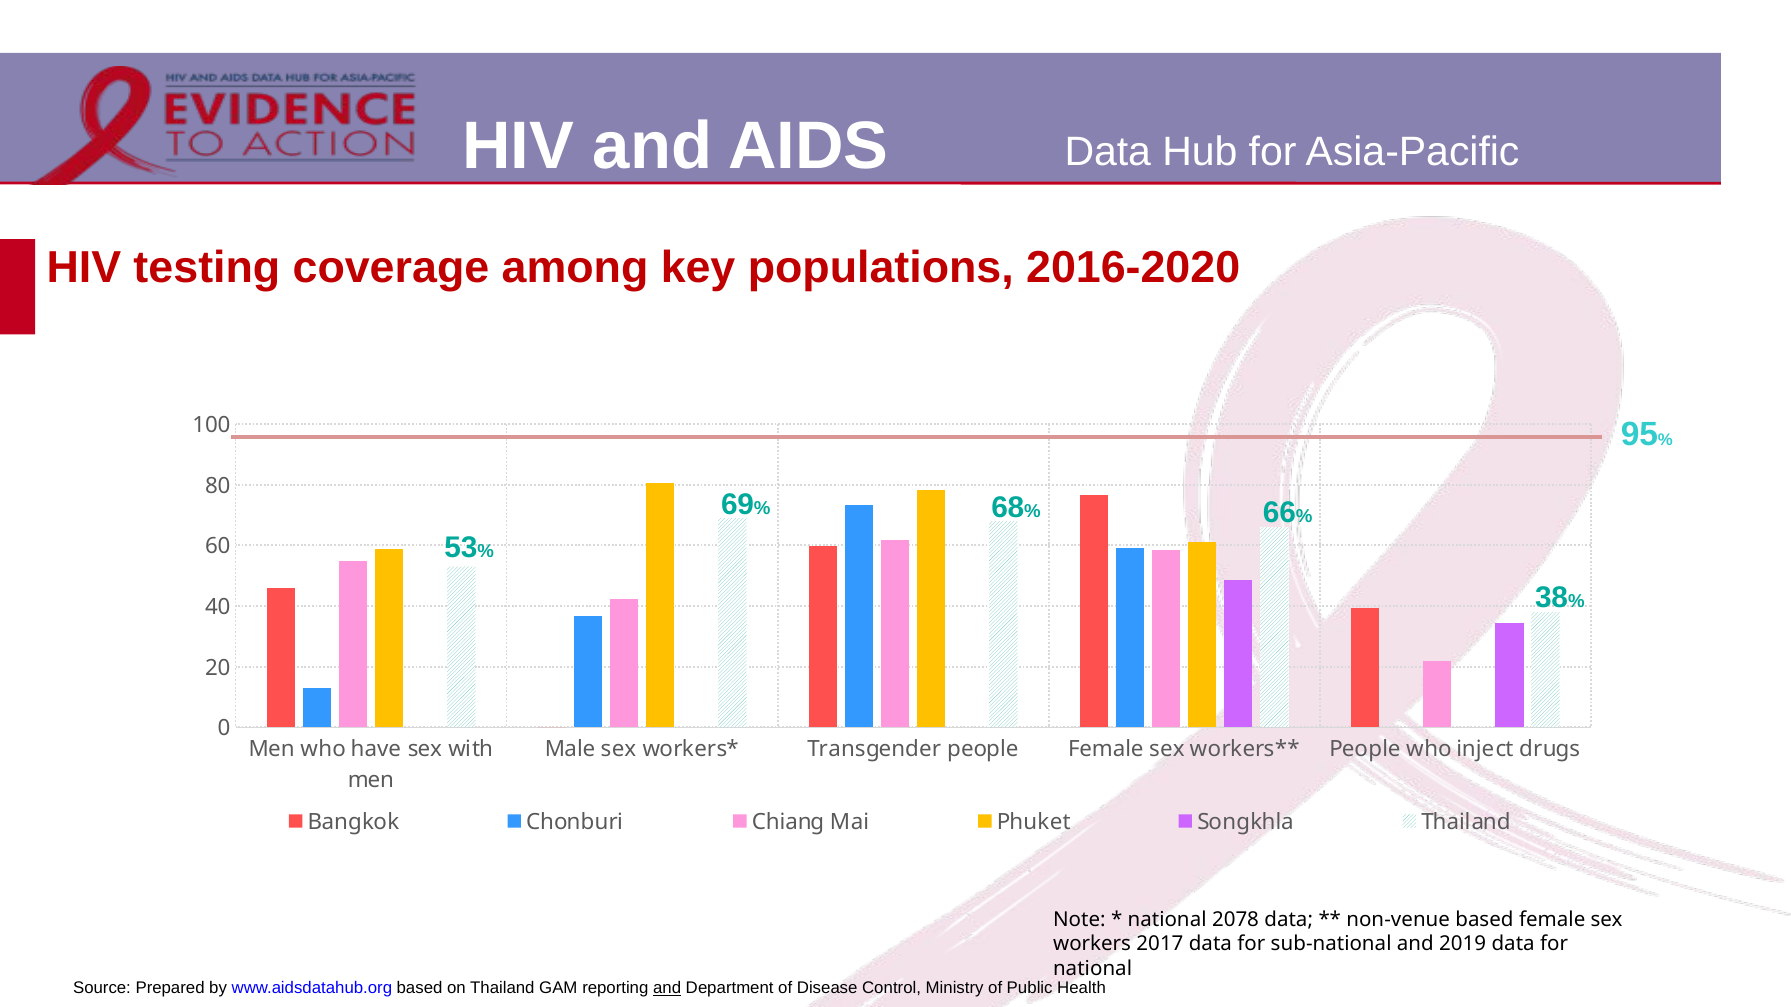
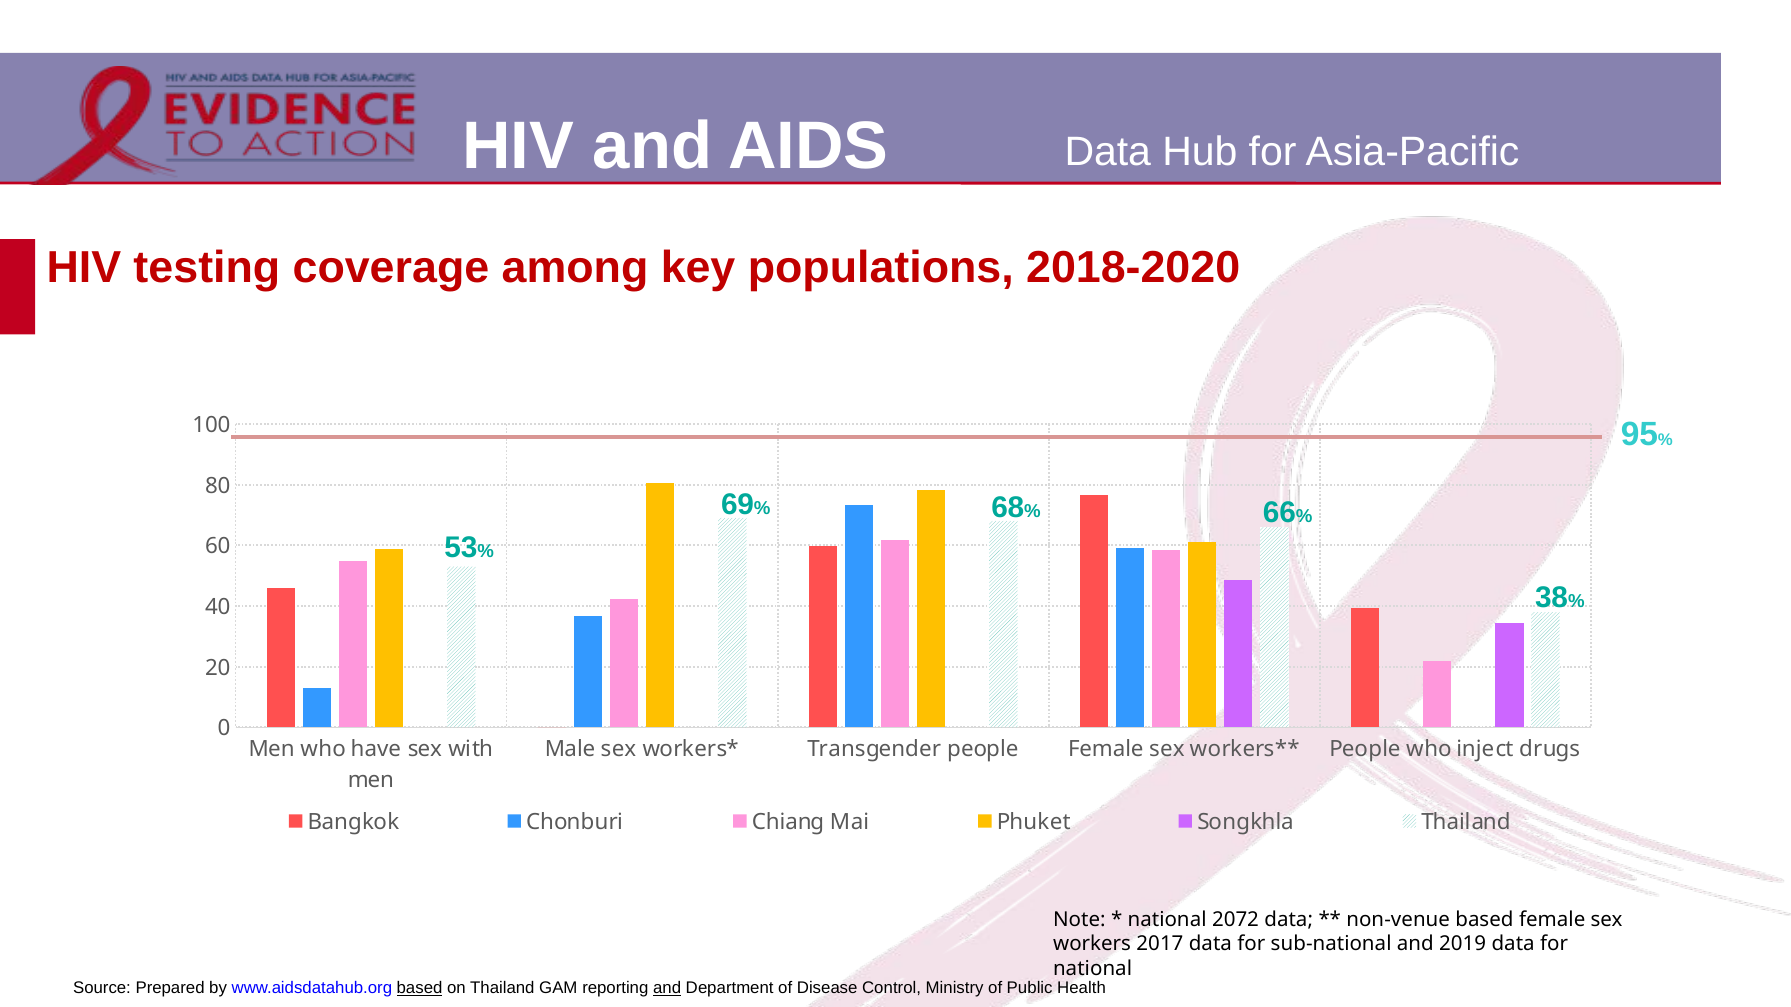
2016-2020: 2016-2020 -> 2018-2020
2078: 2078 -> 2072
based at (420, 989) underline: none -> present
